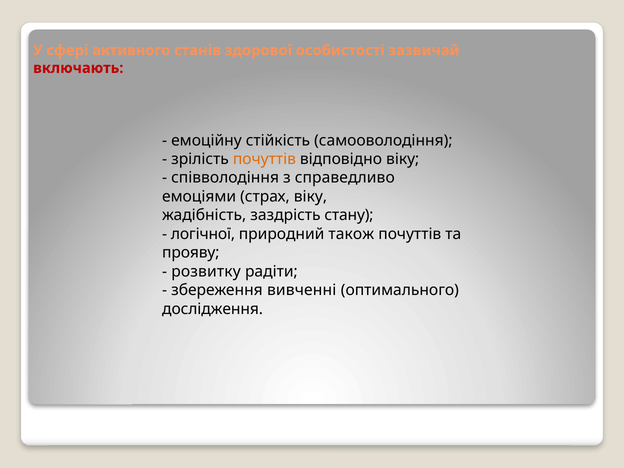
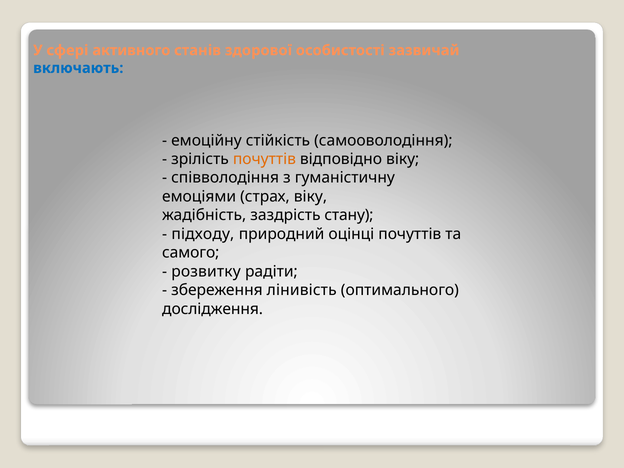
включають colour: red -> blue
справедливо: справедливо -> гуманістичну
логічної: логічної -> підходу
також: також -> оцінці
прояву: прояву -> самого
вивченні: вивченні -> лінивість
